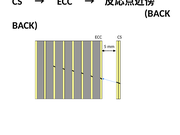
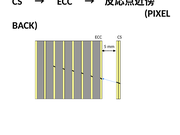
BACK at (157, 13): BACK -> PIXEL
